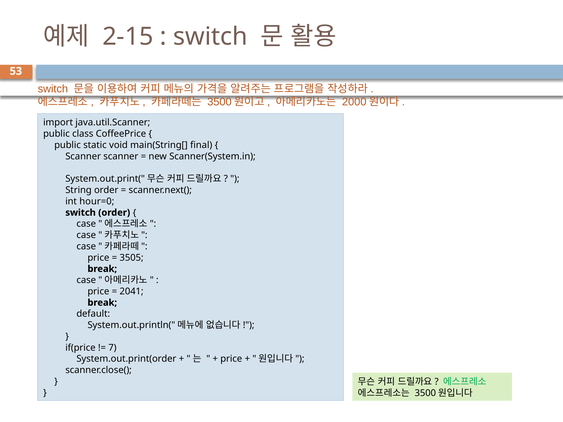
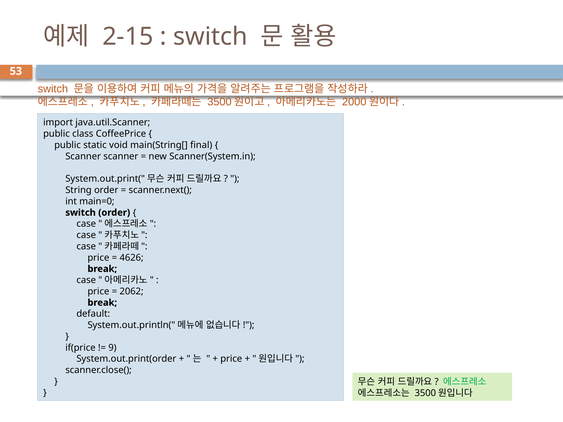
hour=0: hour=0 -> main=0
3505: 3505 -> 4626
2041: 2041 -> 2062
7: 7 -> 9
